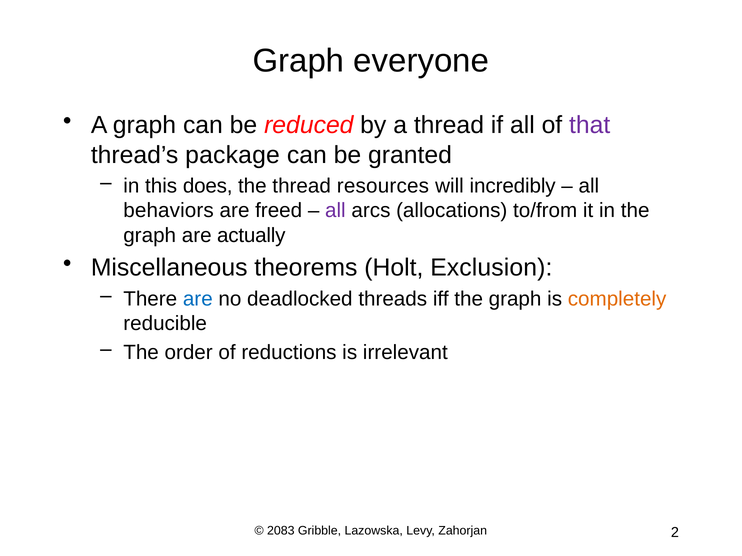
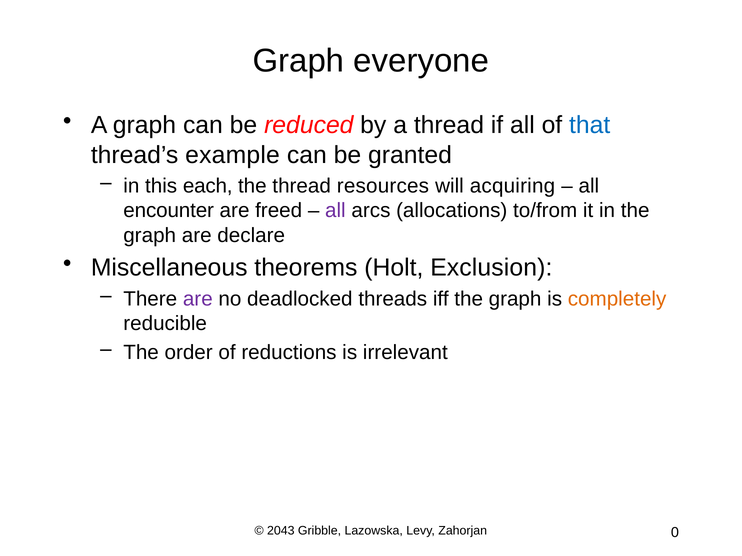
that colour: purple -> blue
package: package -> example
does: does -> each
incredibly: incredibly -> acquiring
behaviors: behaviors -> encounter
actually: actually -> declare
are at (198, 299) colour: blue -> purple
2083: 2083 -> 2043
2: 2 -> 0
